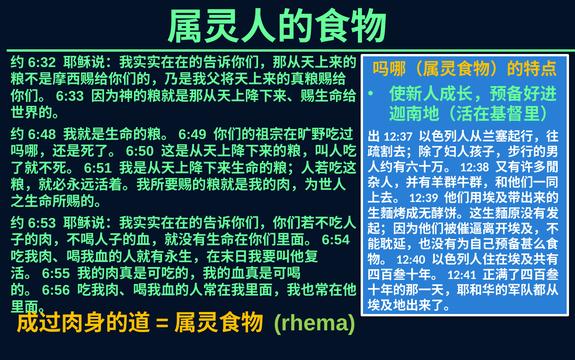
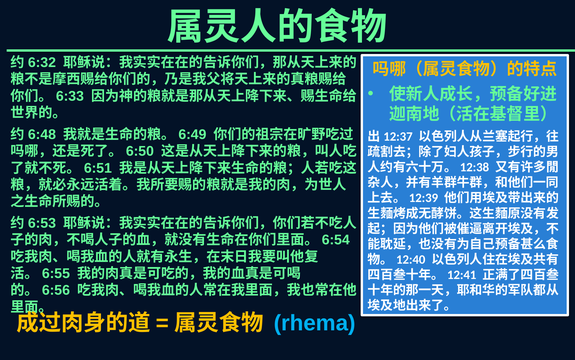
rhema colour: light green -> light blue
